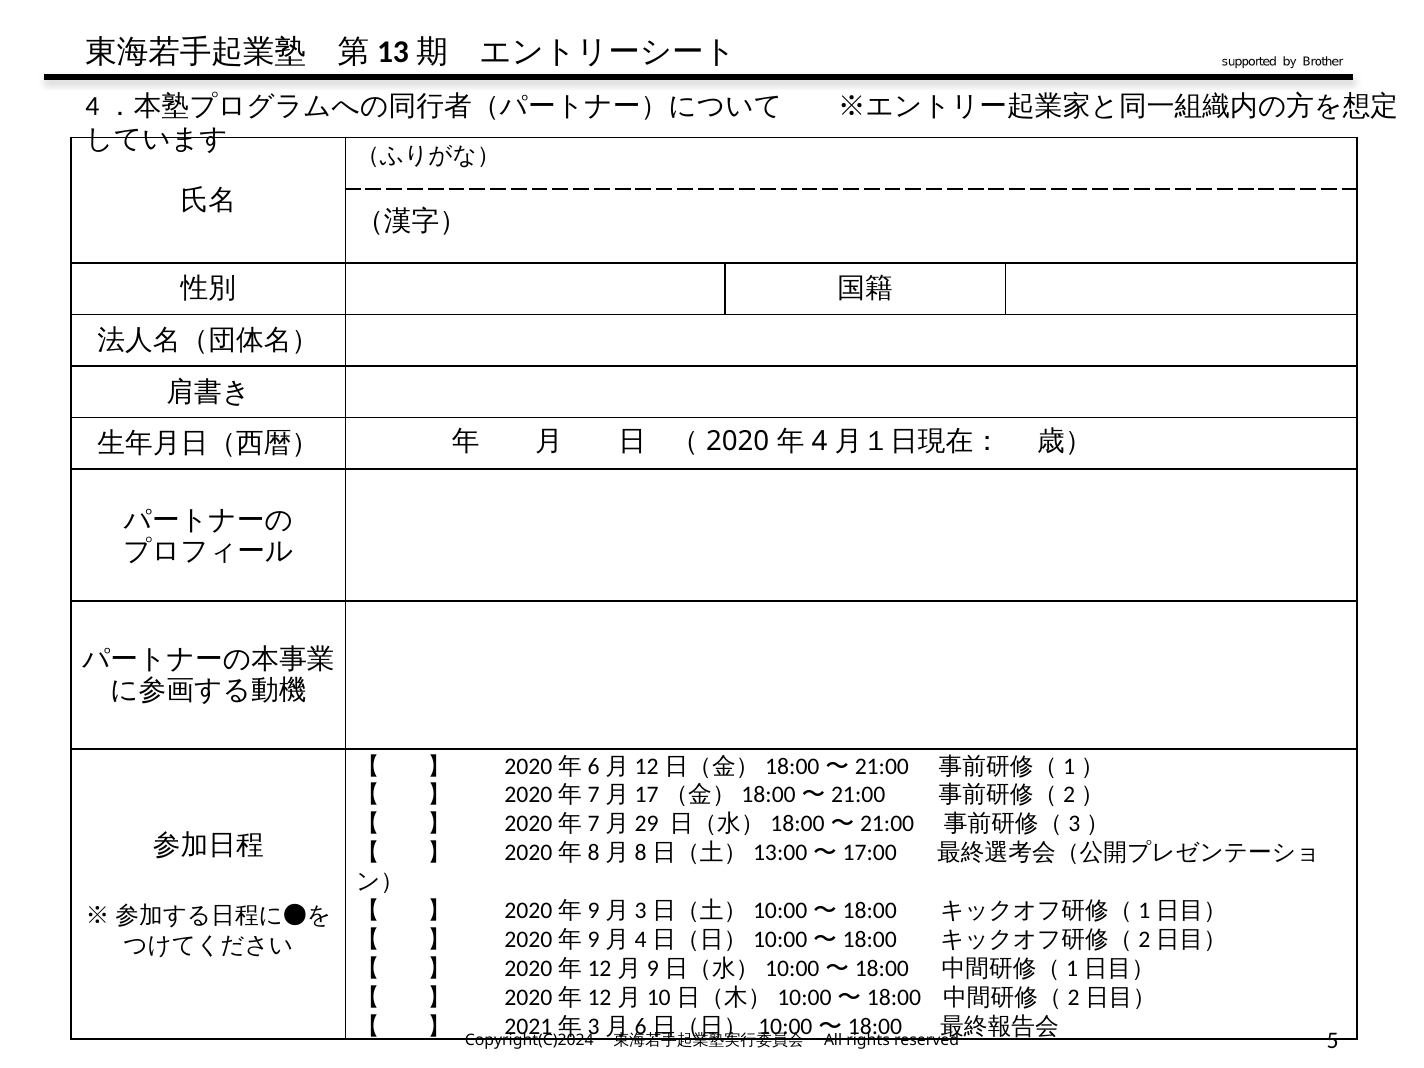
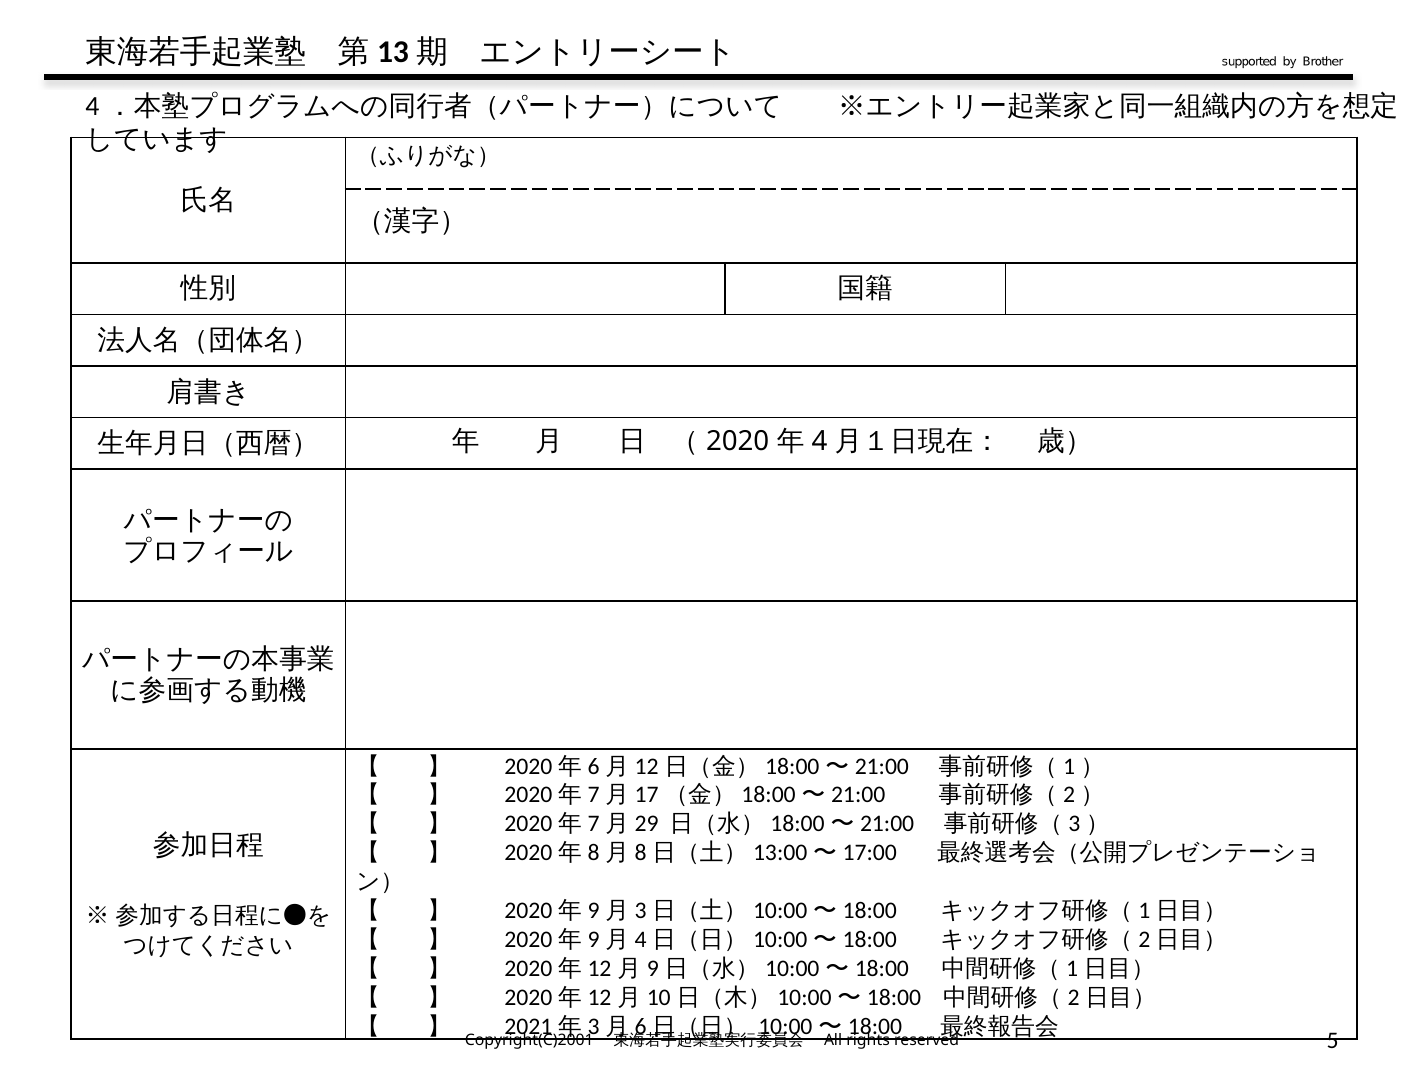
Copyright(C)2024: Copyright(C)2024 -> Copyright(C)2001
